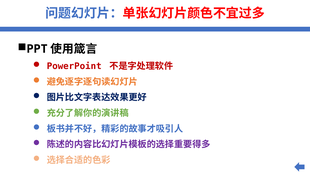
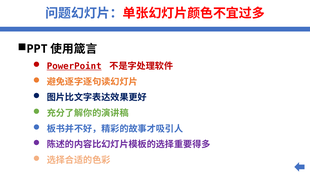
PowerPoint underline: none -> present
